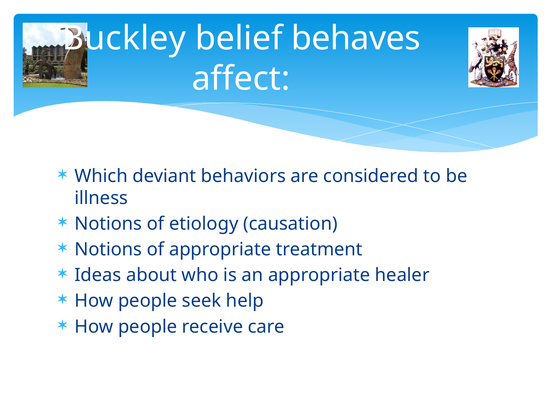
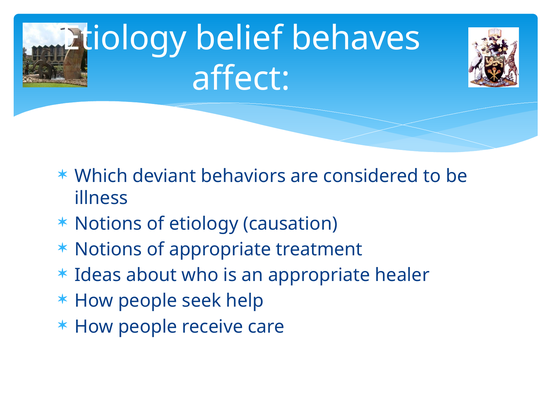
Buckley at (124, 38): Buckley -> Etiology
